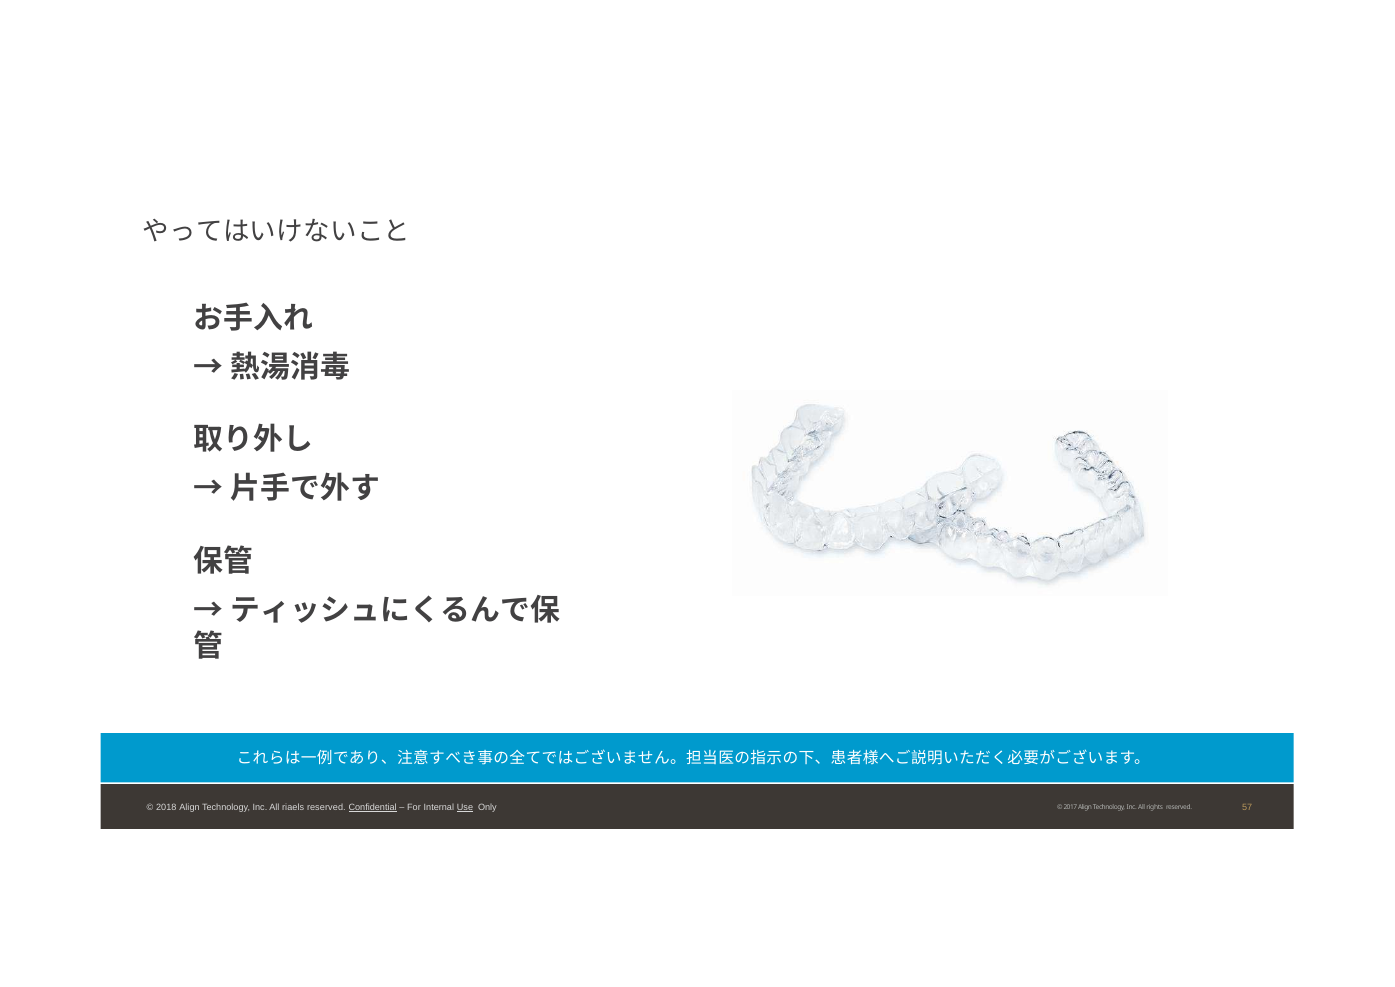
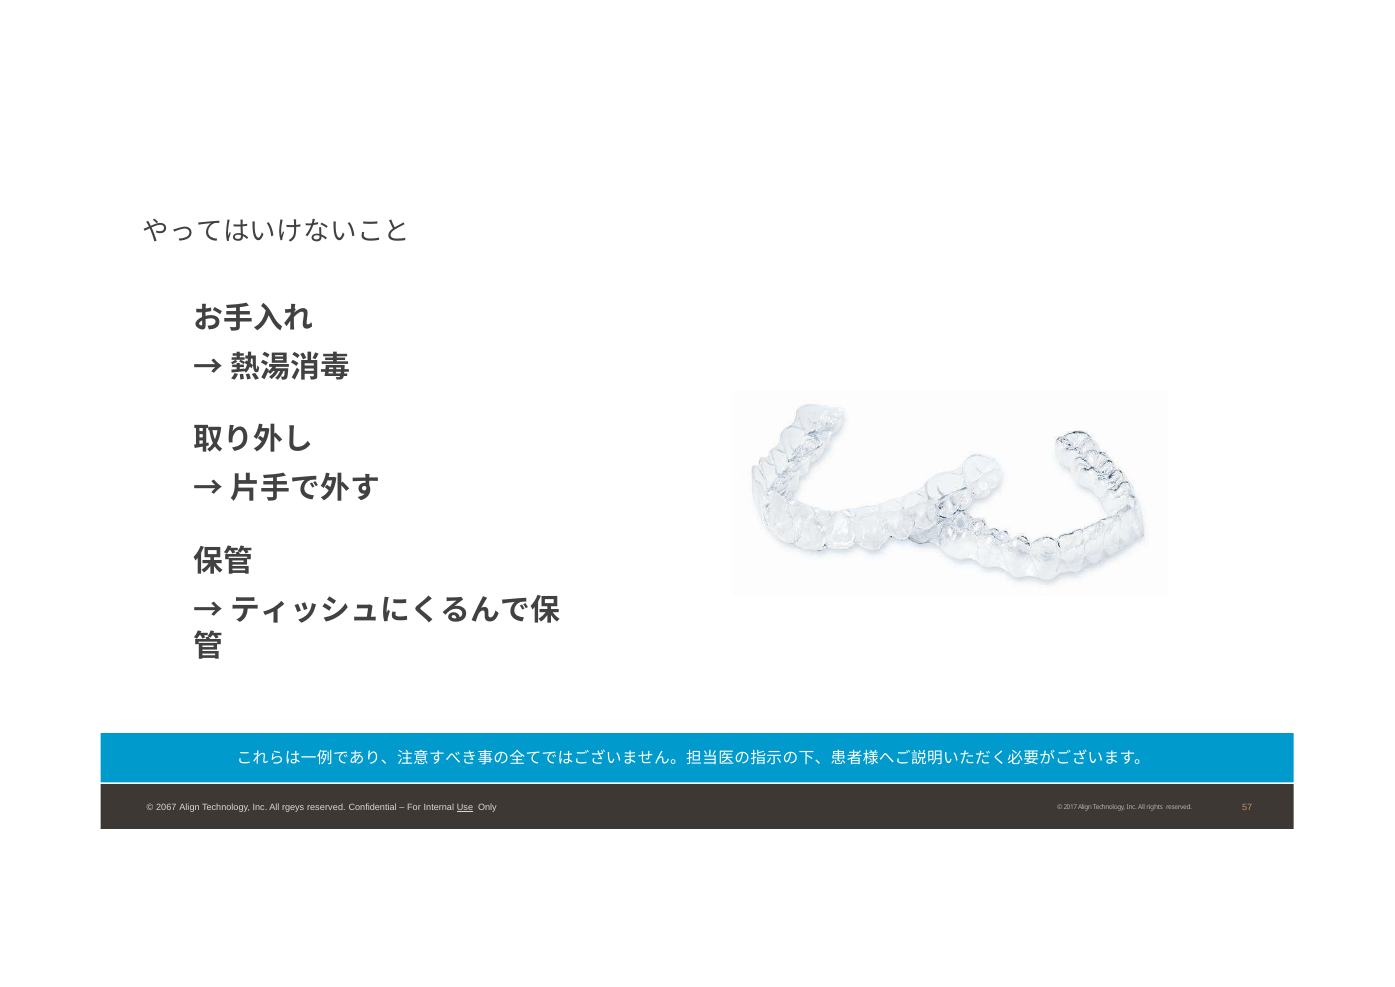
2018: 2018 -> 2067
riaels: riaels -> rgeys
Confidential underline: present -> none
